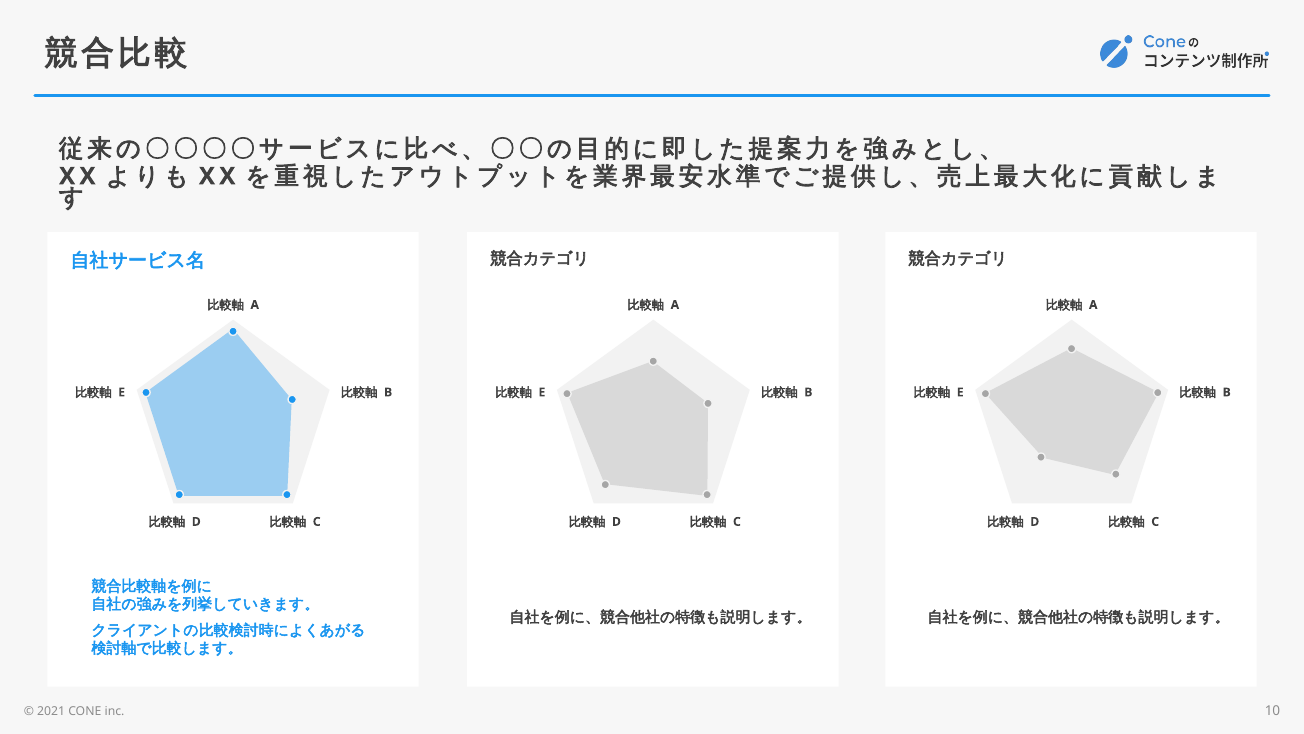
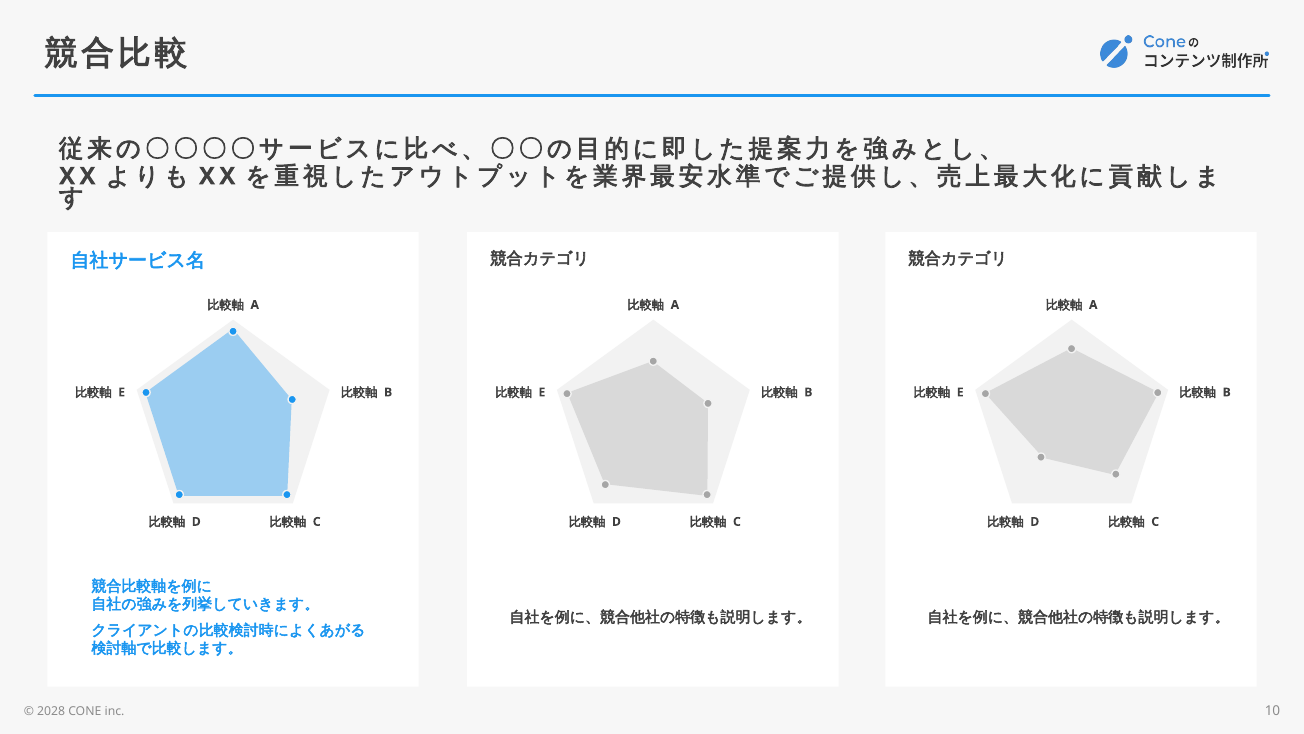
2021: 2021 -> 2028
